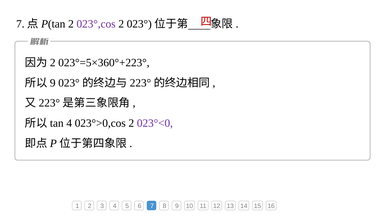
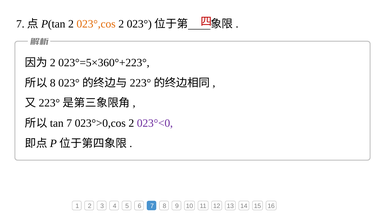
023°,cos colour: purple -> orange
9 at (53, 83): 9 -> 8
4 at (69, 124): 4 -> 7
